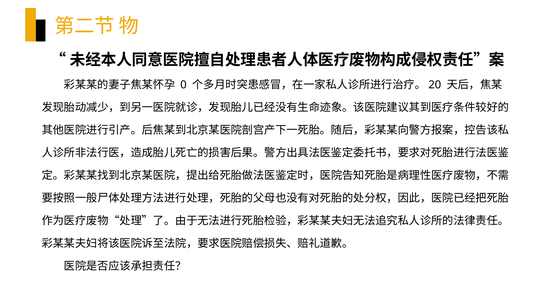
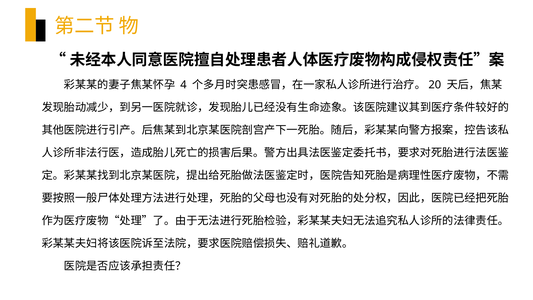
0: 0 -> 4
